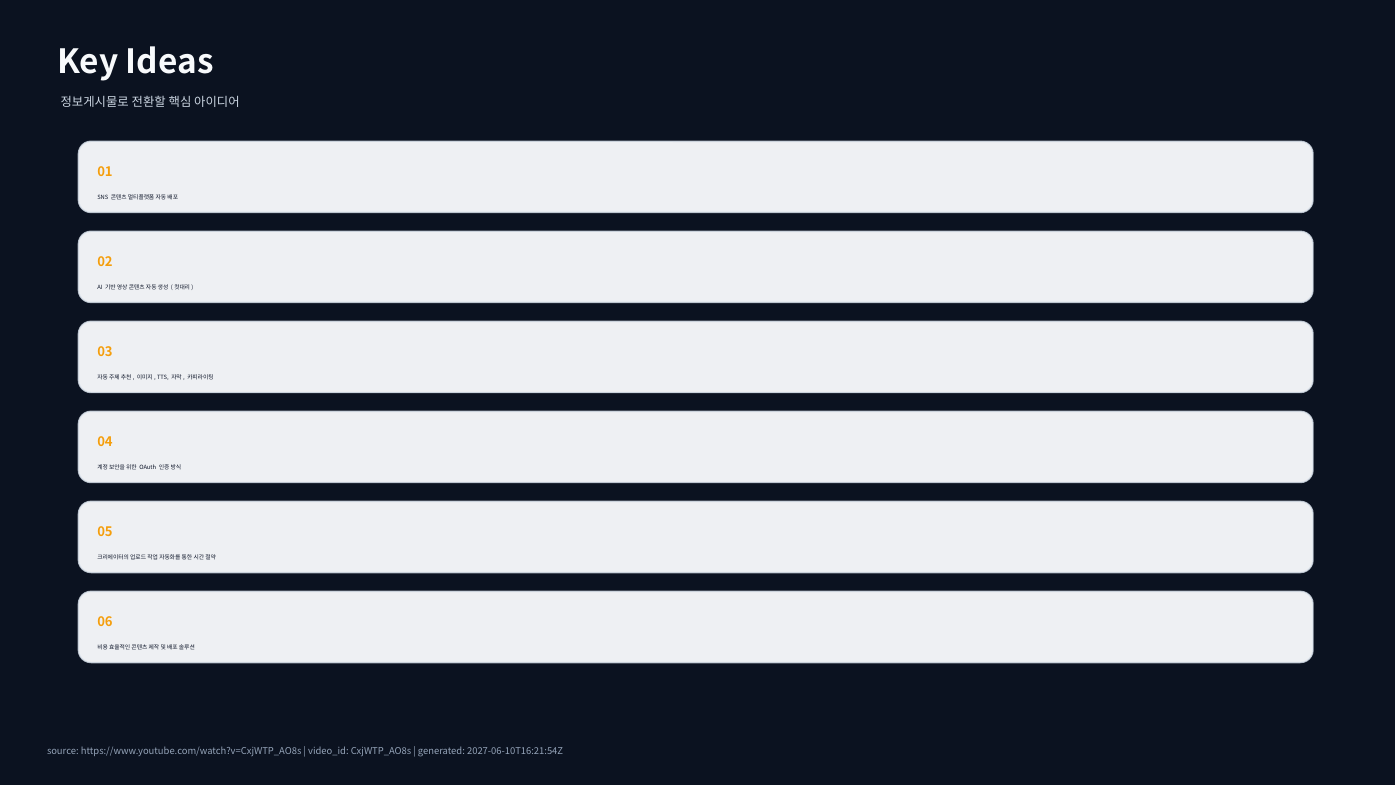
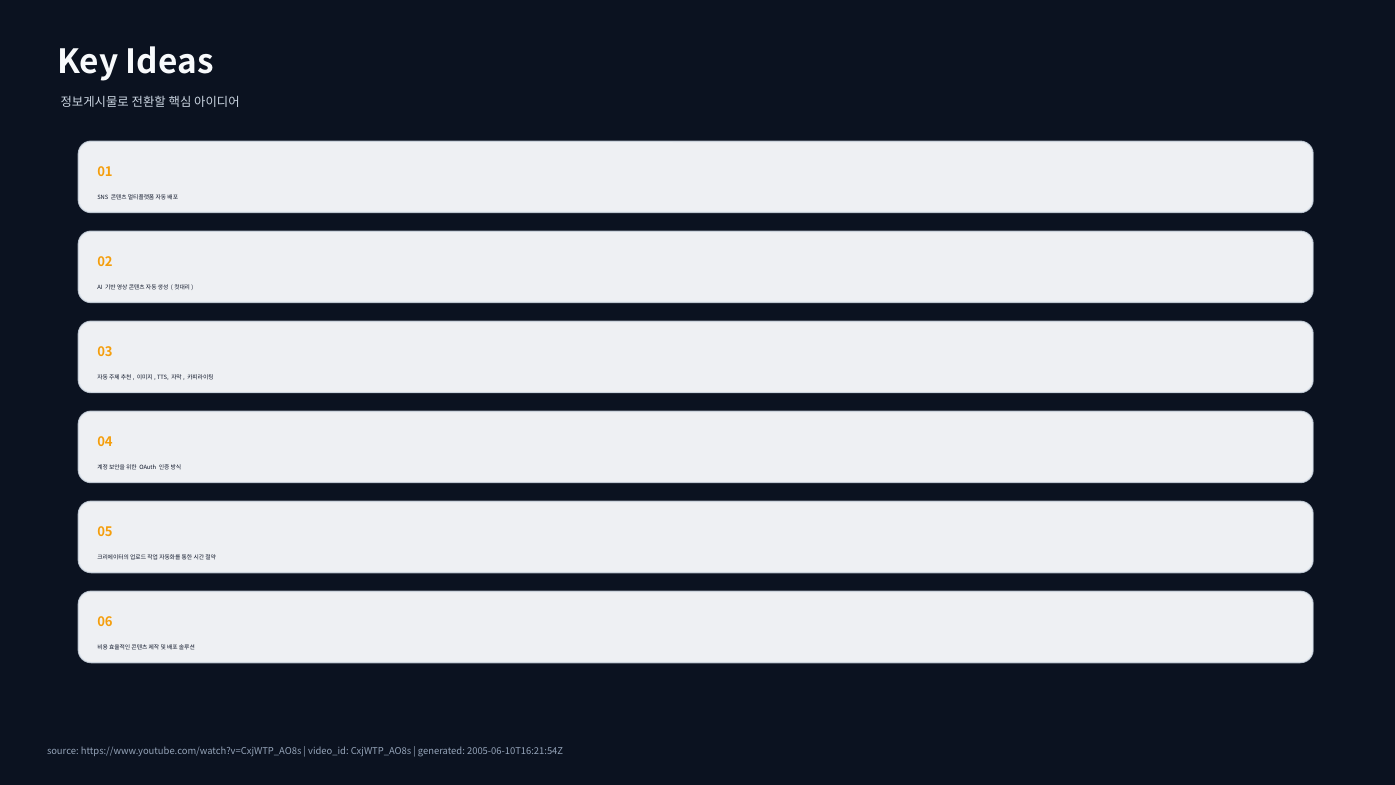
2027-06-10T16:21:54Z: 2027-06-10T16:21:54Z -> 2005-06-10T16:21:54Z
